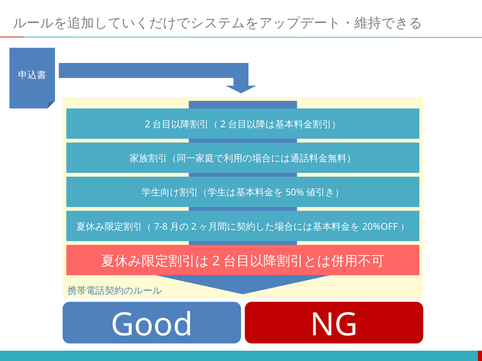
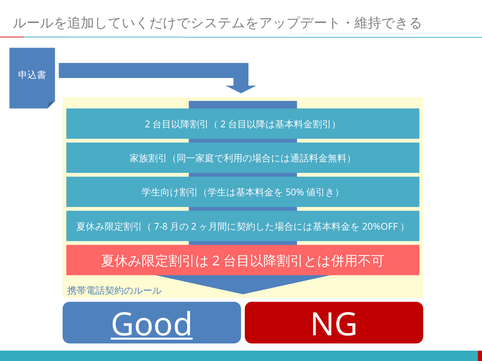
Good underline: none -> present
